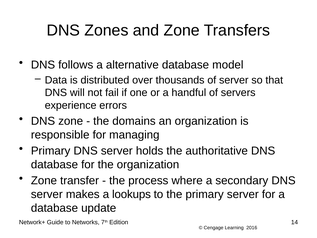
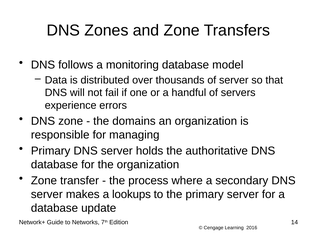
alternative: alternative -> monitoring
